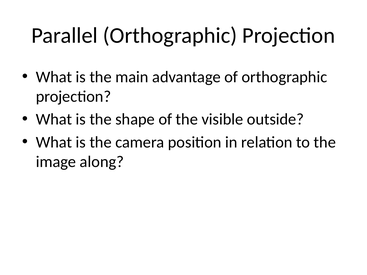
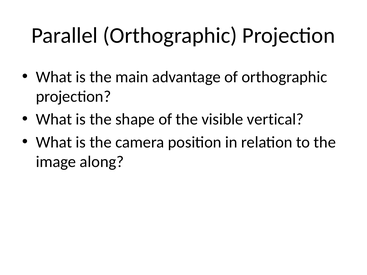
outside: outside -> vertical
